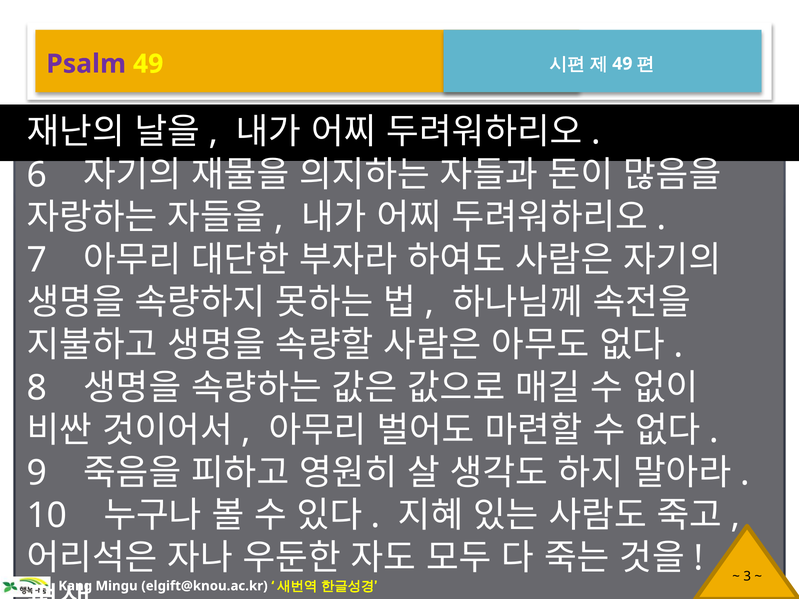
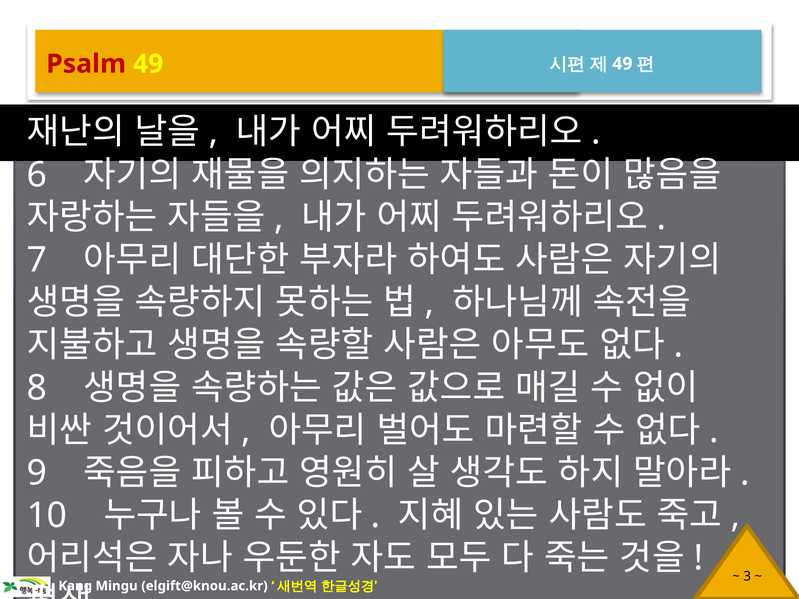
Psalm colour: purple -> red
